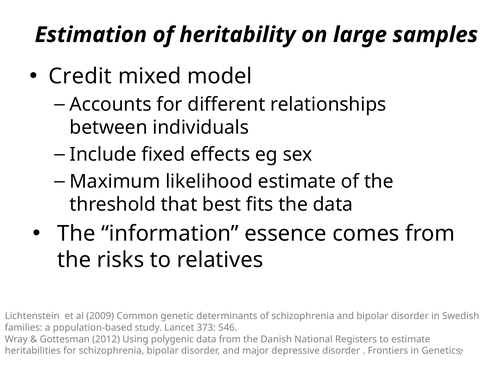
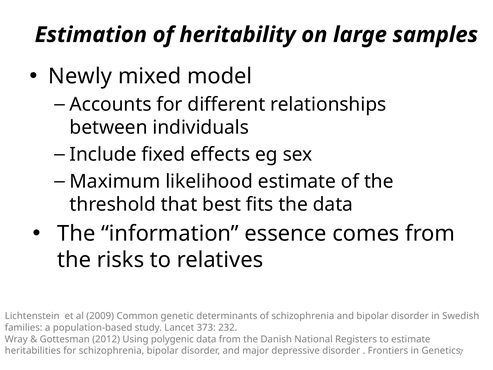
Credit: Credit -> Newly
546: 546 -> 232
